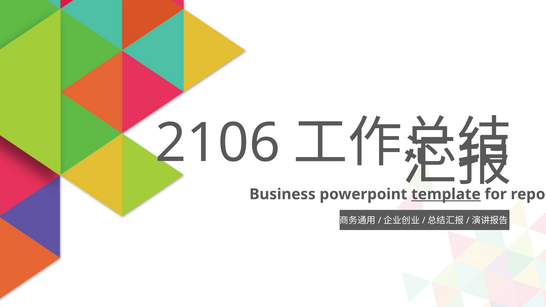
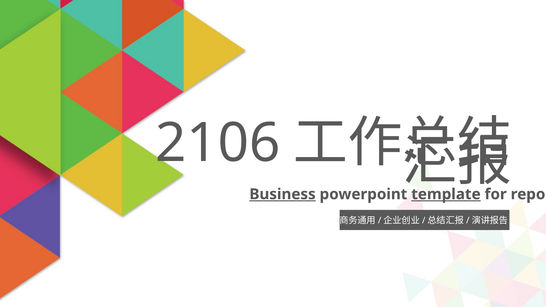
Business underline: none -> present
